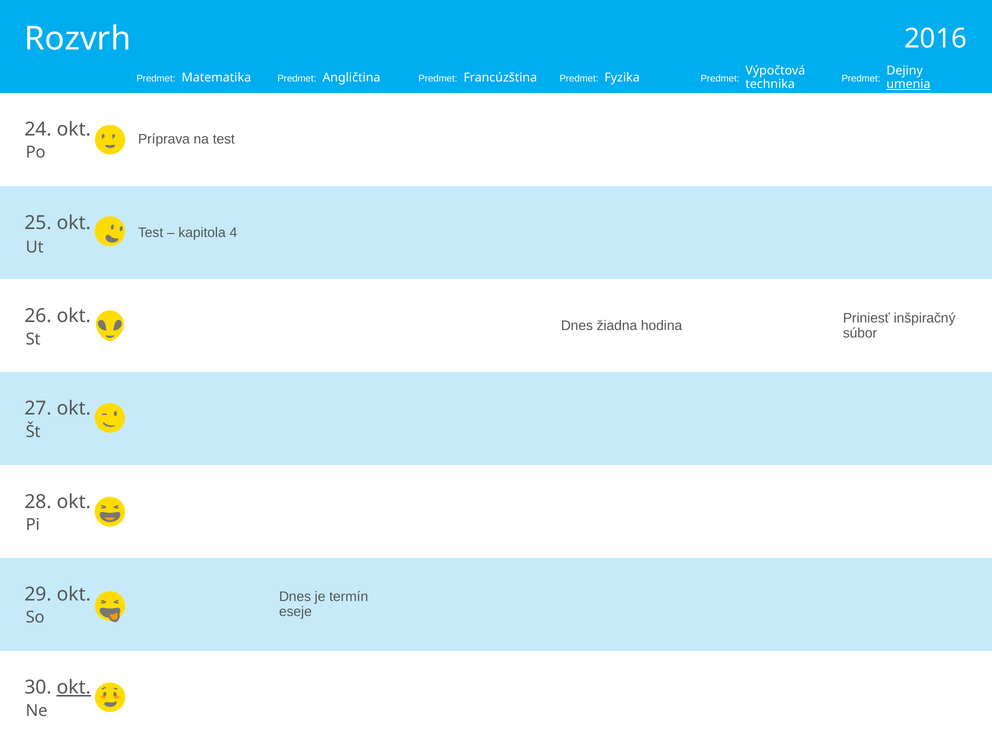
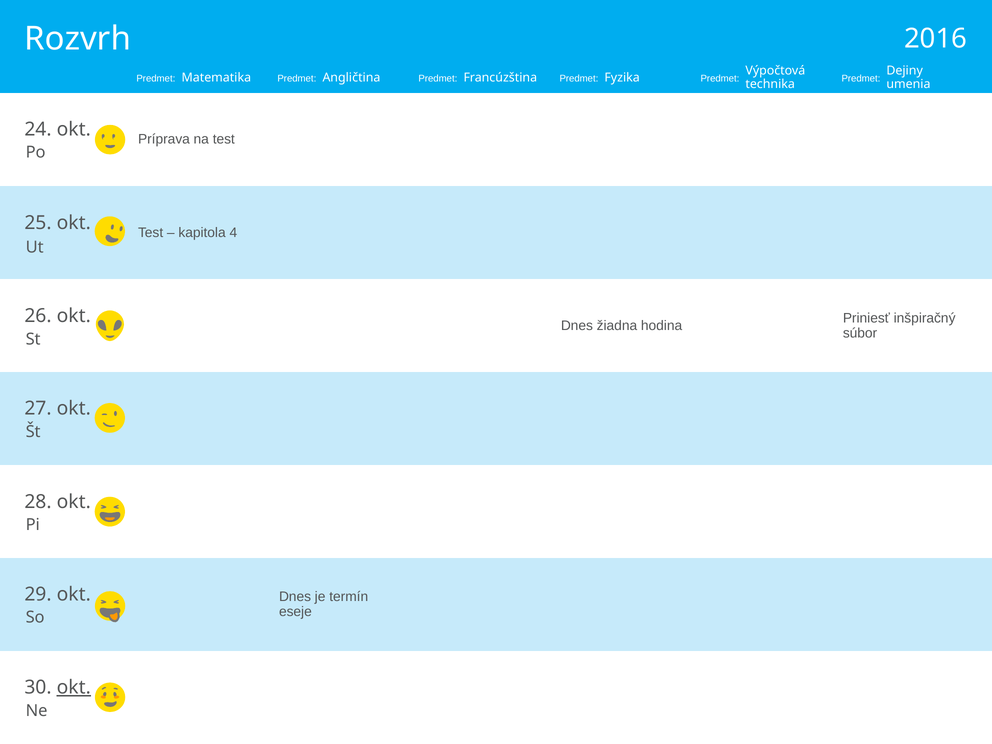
umenia underline: present -> none
